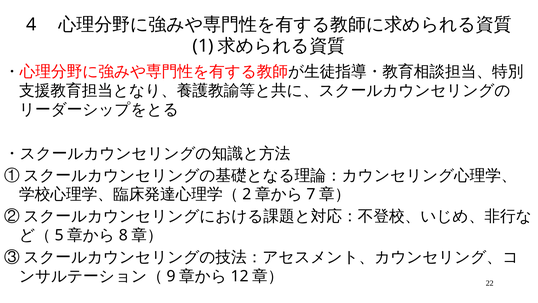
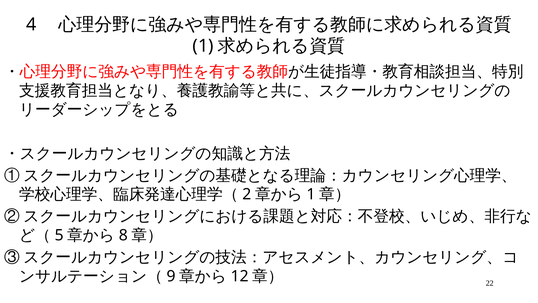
7 at (311, 194): 7 -> 1
